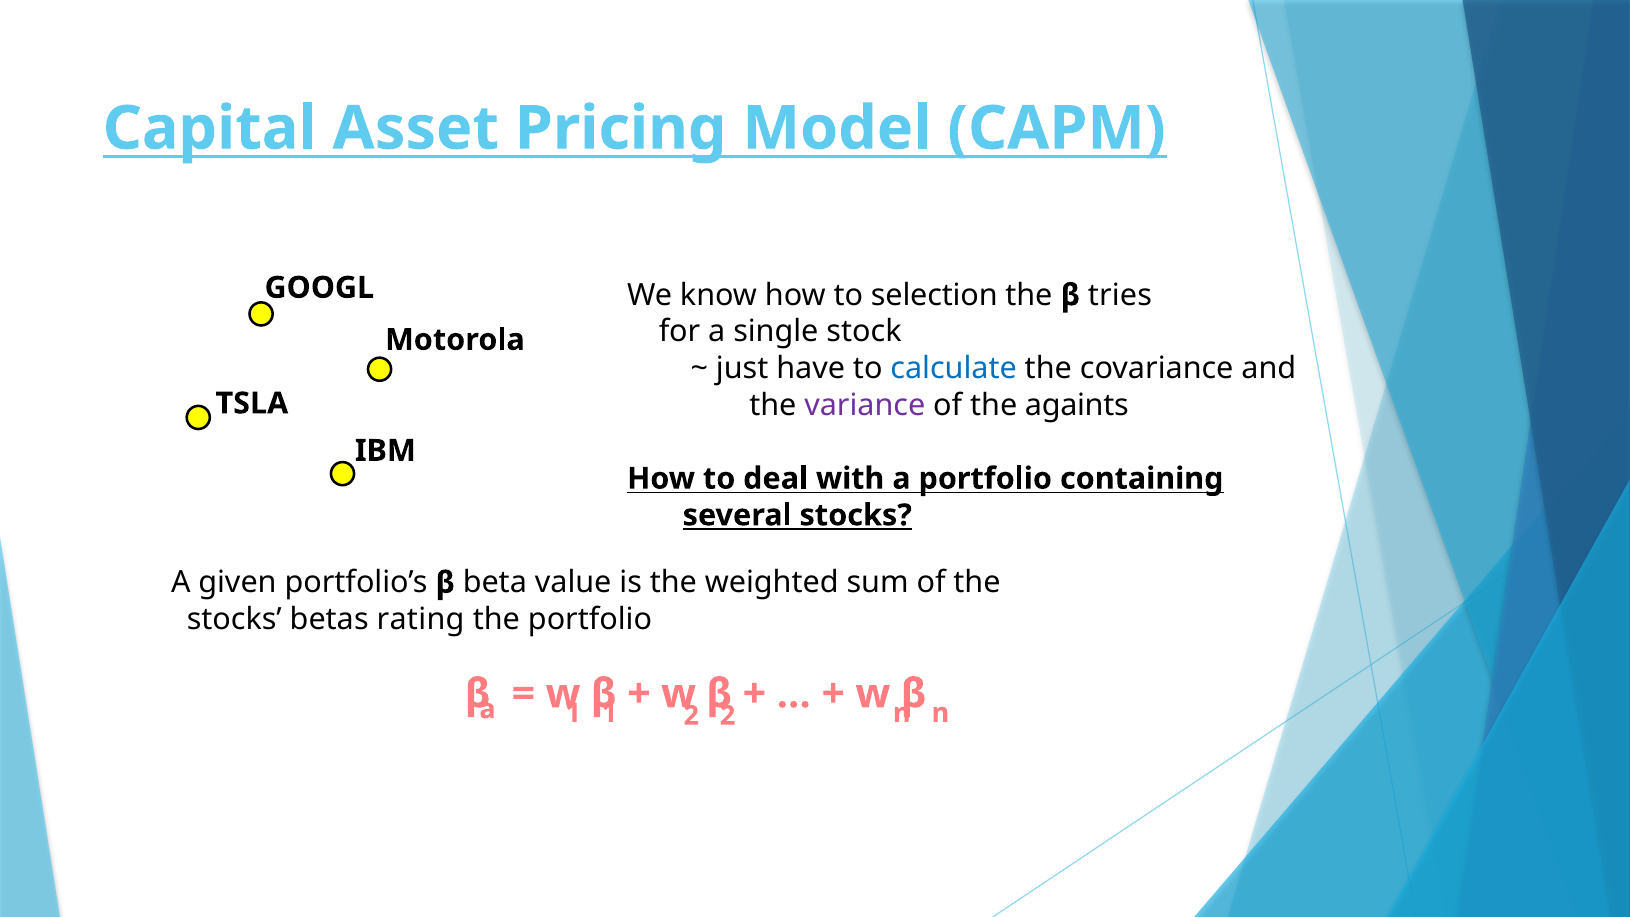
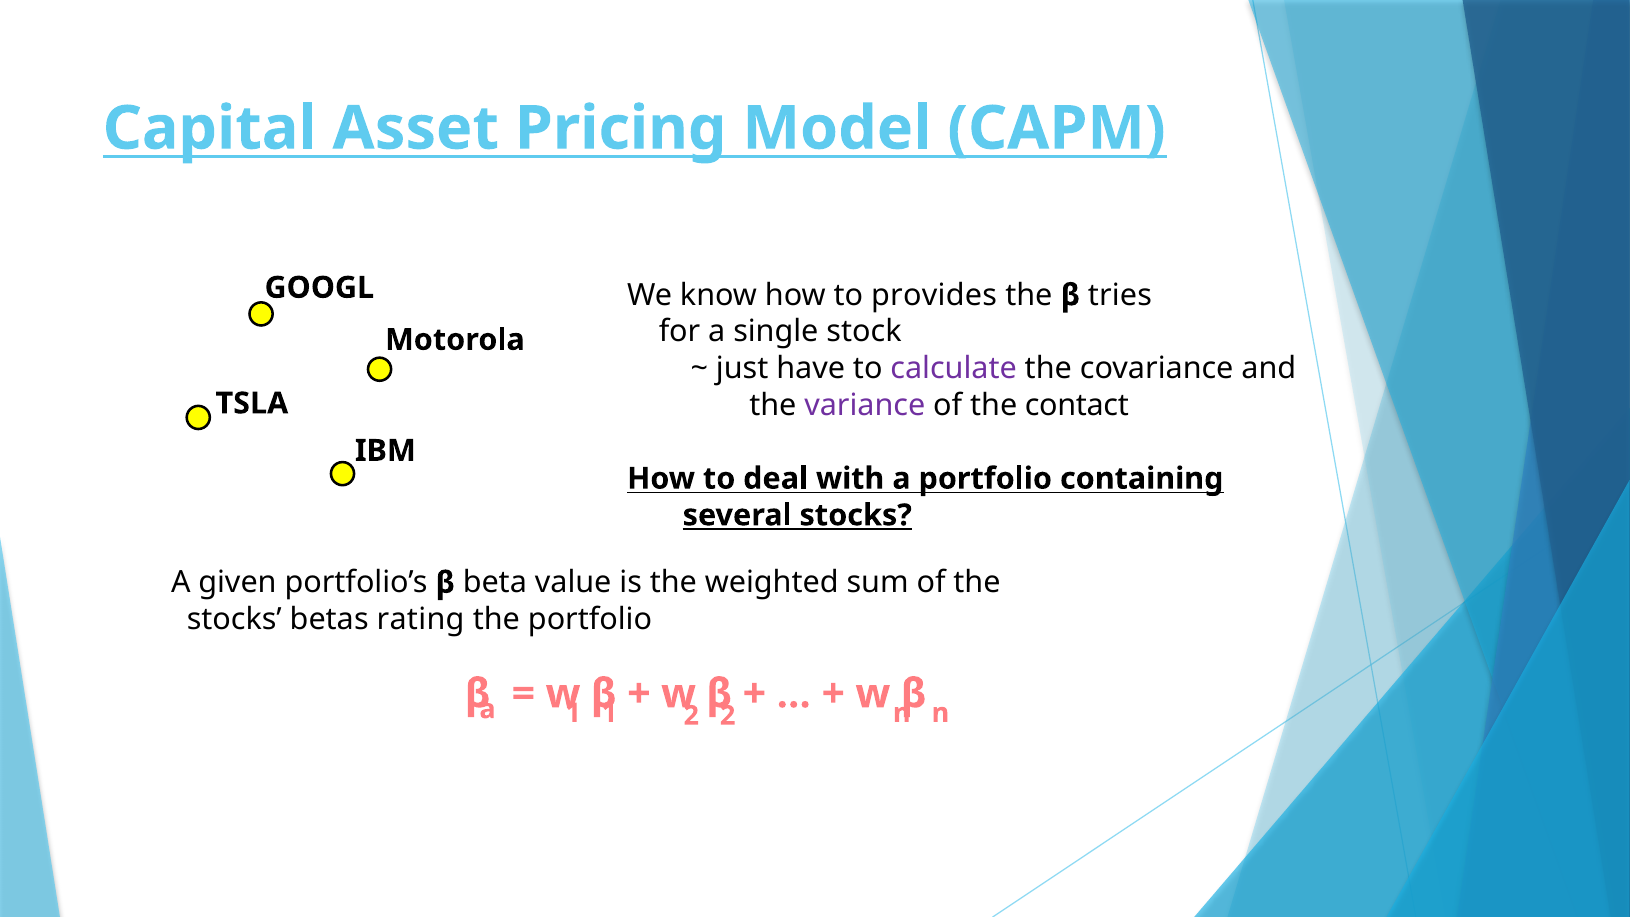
selection: selection -> provides
calculate colour: blue -> purple
againts: againts -> contact
